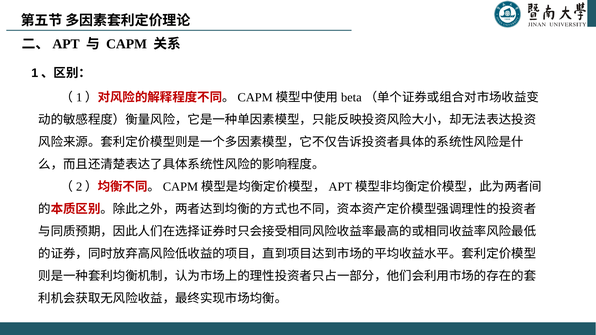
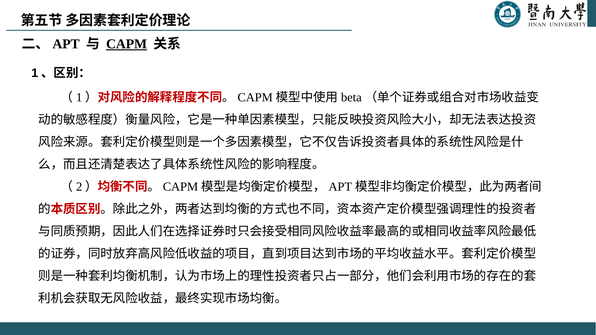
CAPM underline: none -> present
